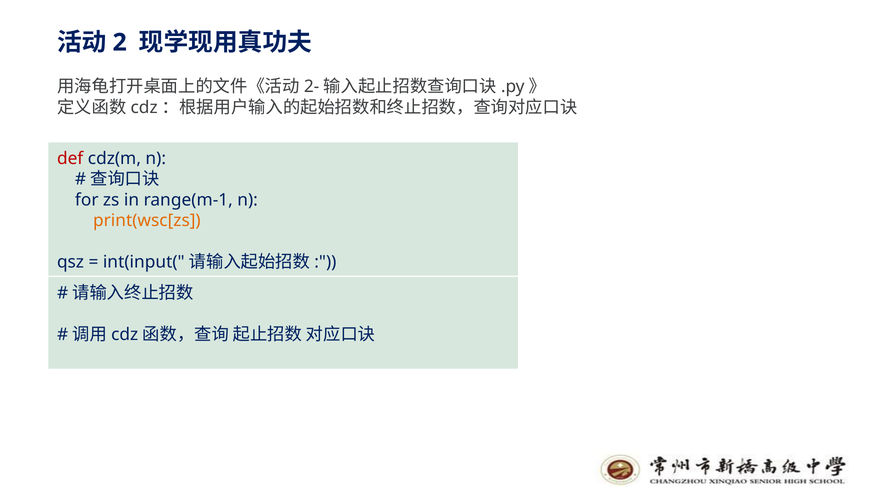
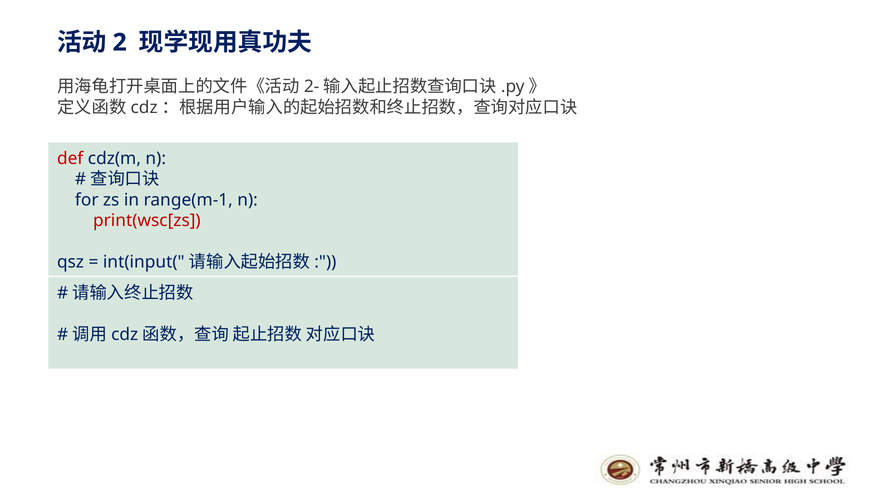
print(wsc[zs colour: orange -> red
